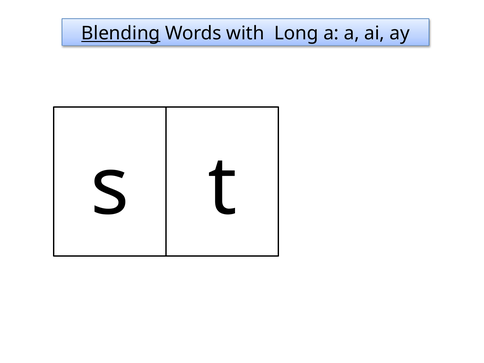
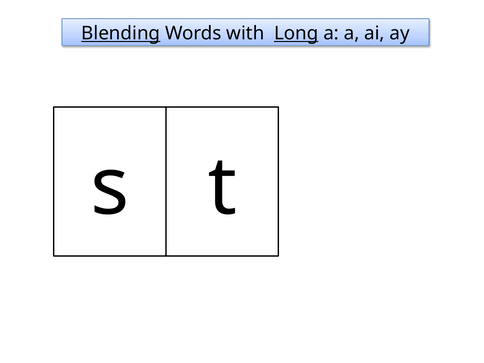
Long underline: none -> present
